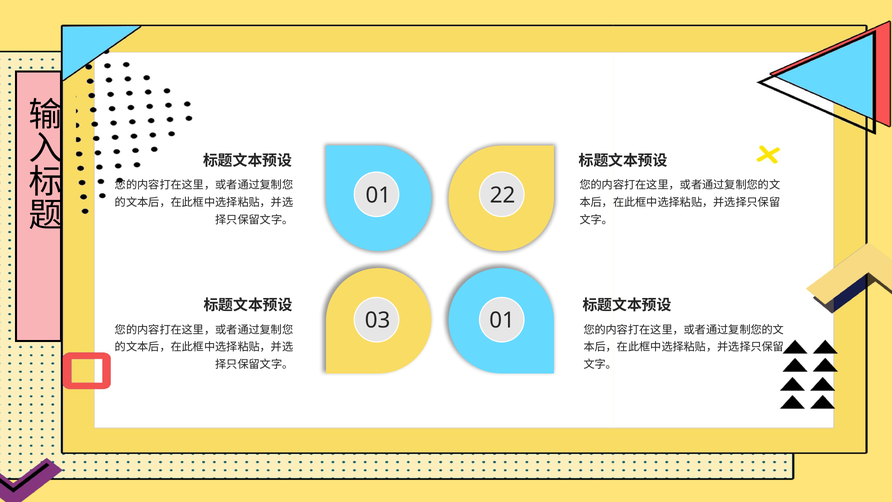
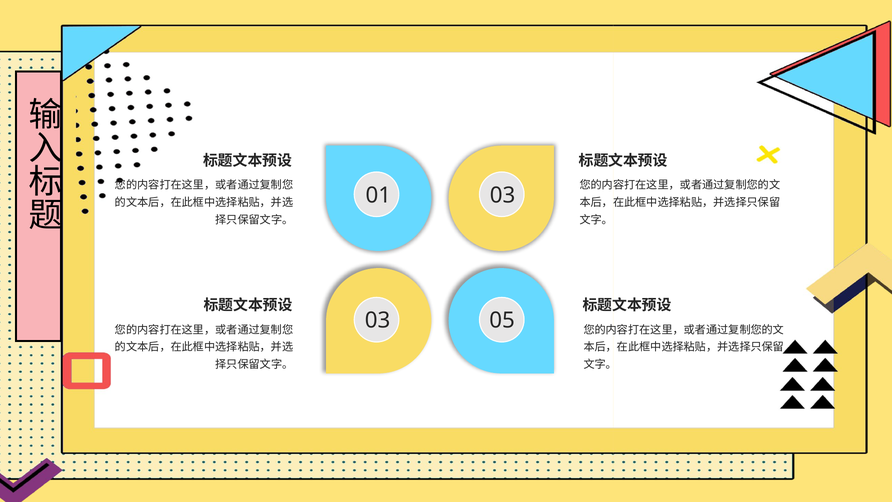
01 22: 22 -> 03
03 01: 01 -> 05
